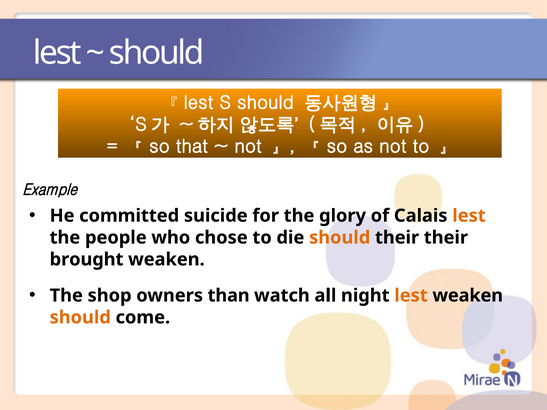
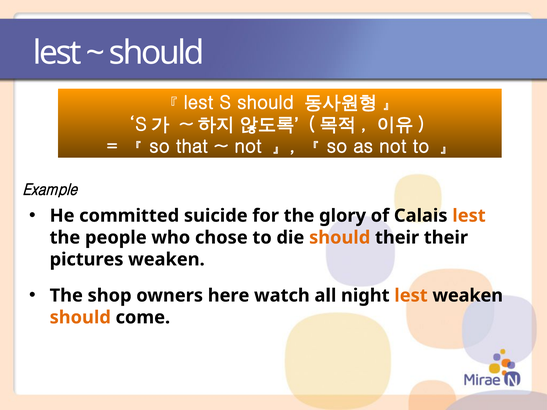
brought: brought -> pictures
than: than -> here
